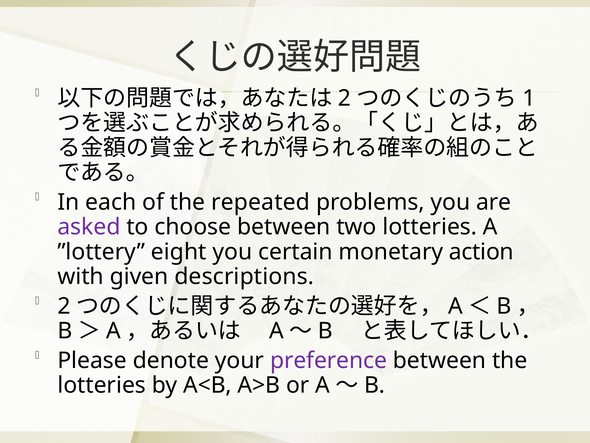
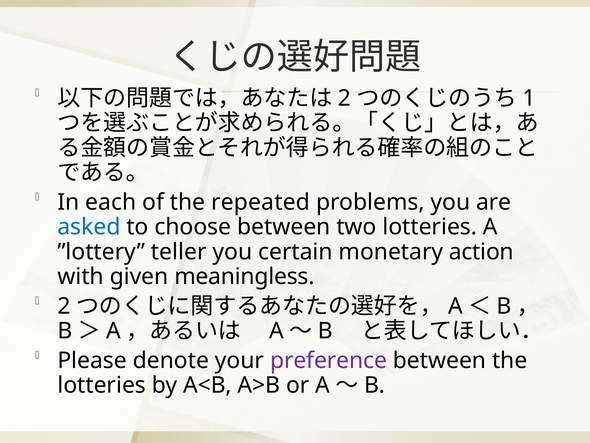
asked colour: purple -> blue
eight: eight -> teller
descriptions: descriptions -> meaningless
